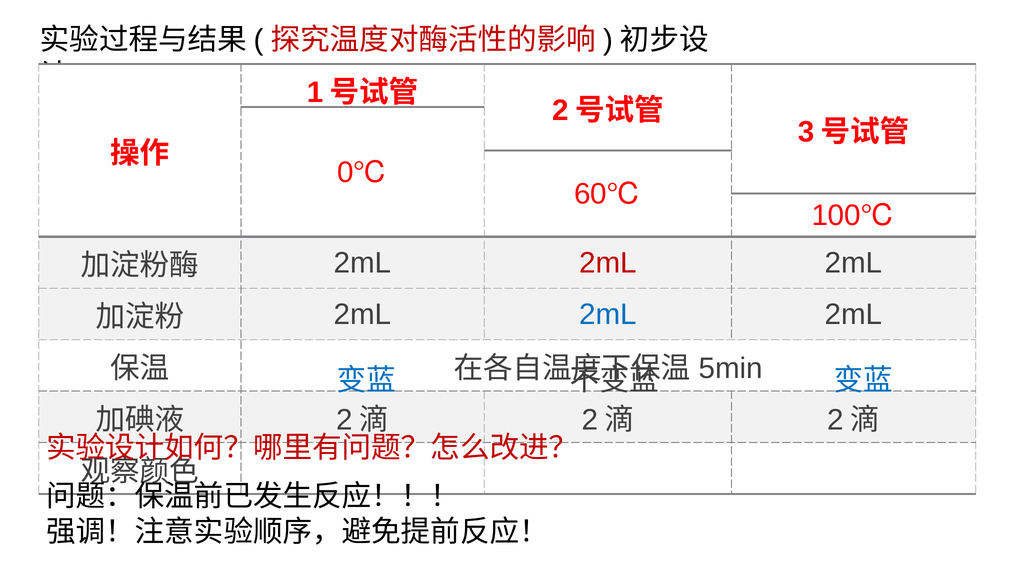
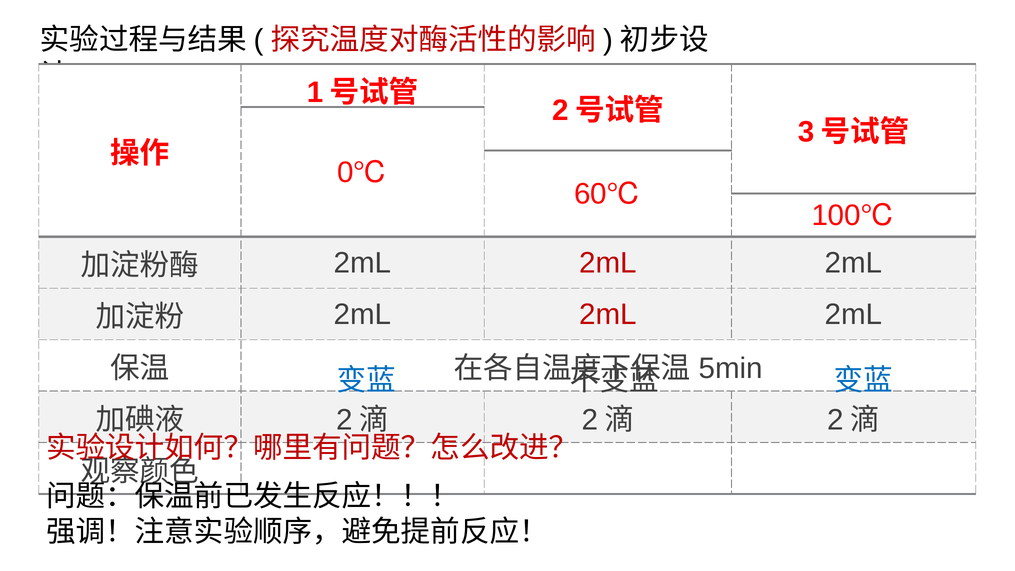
2mL at (608, 314) colour: blue -> red
